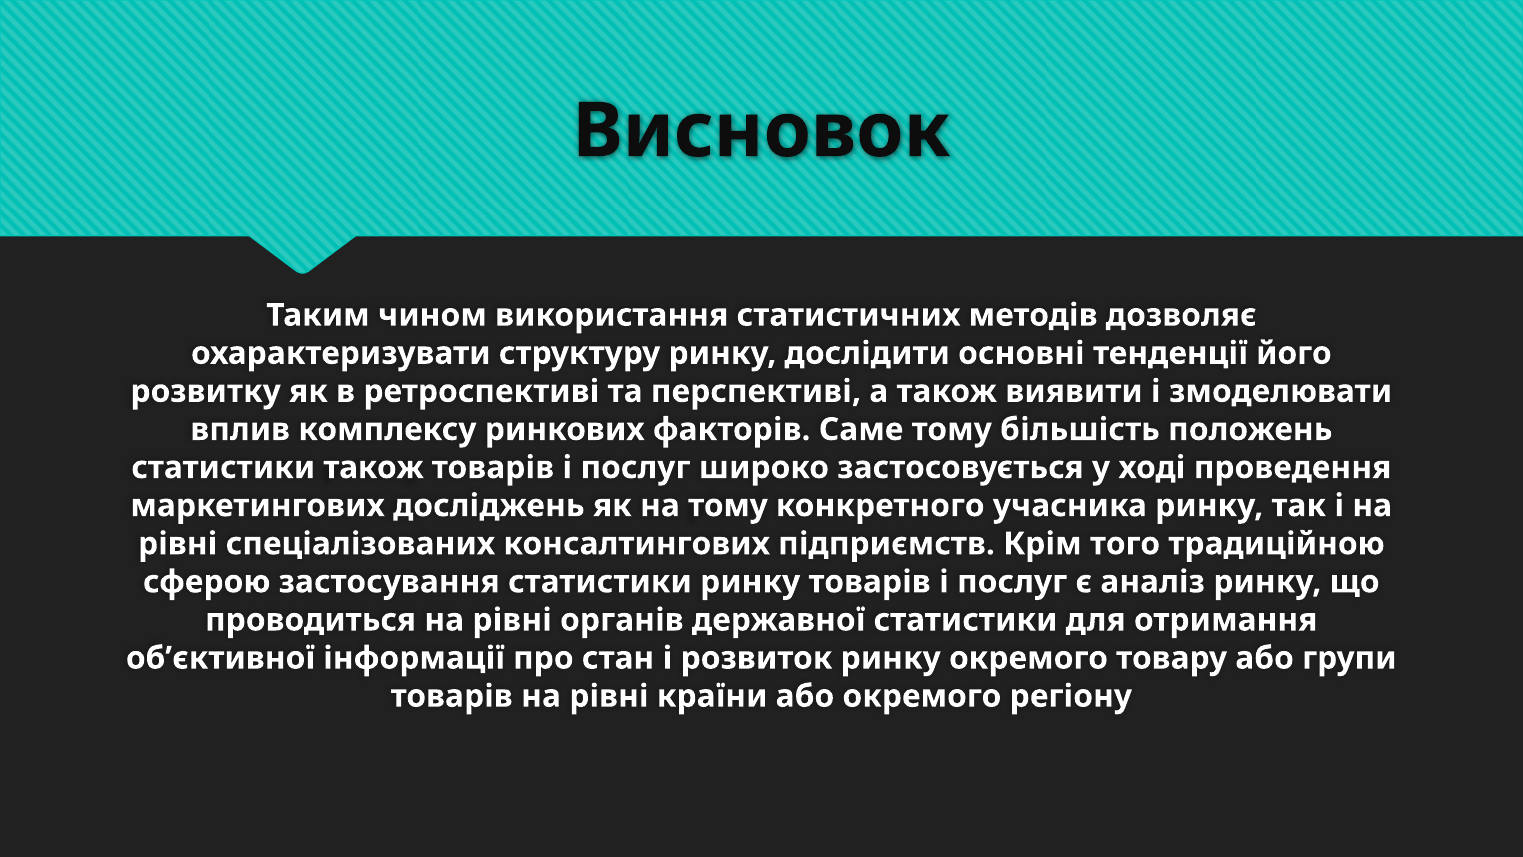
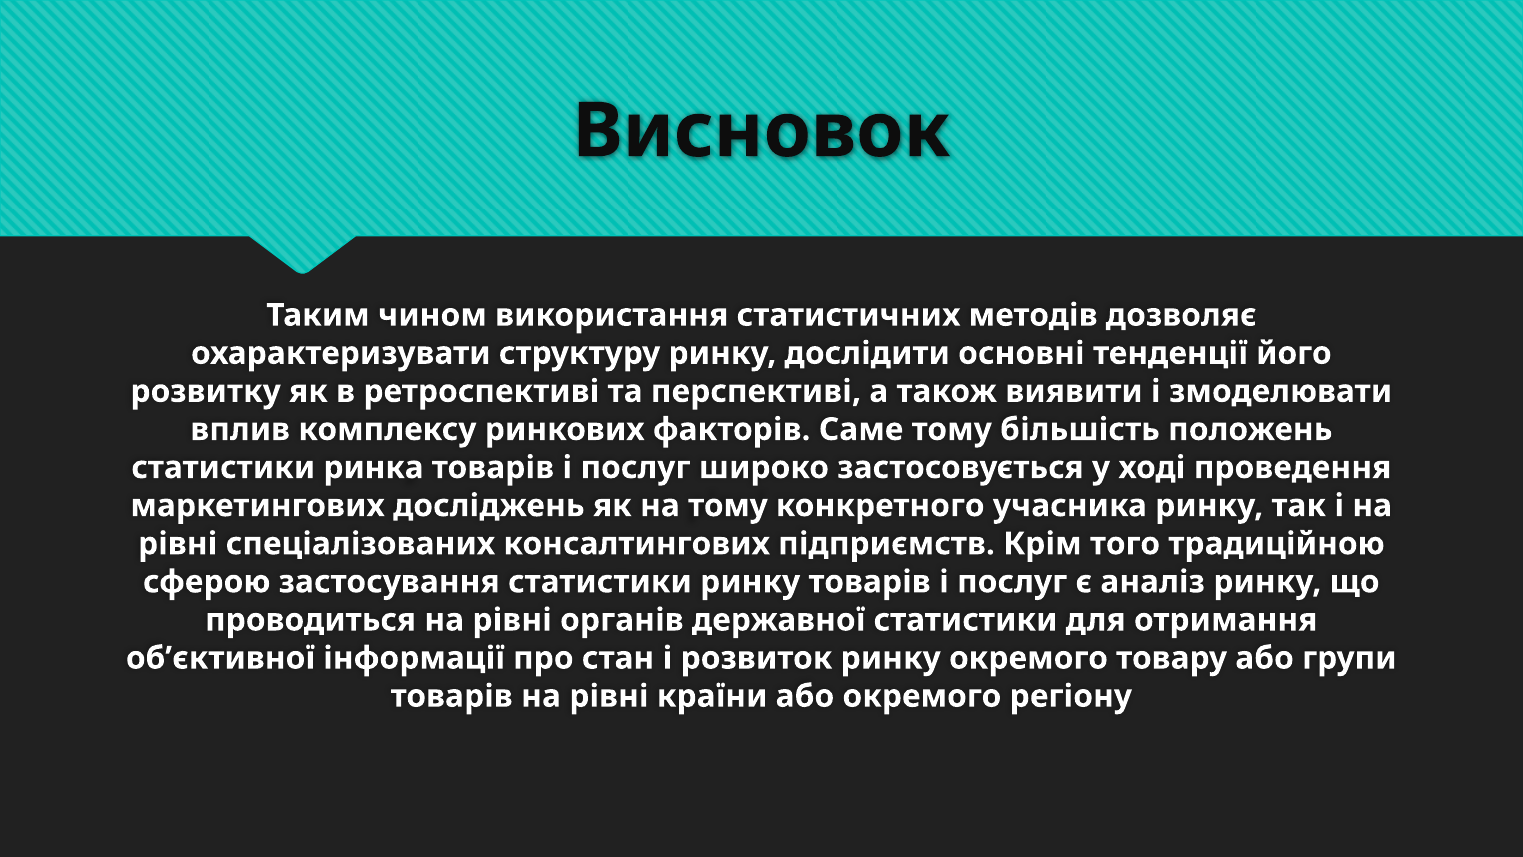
статистики також: також -> ринка
